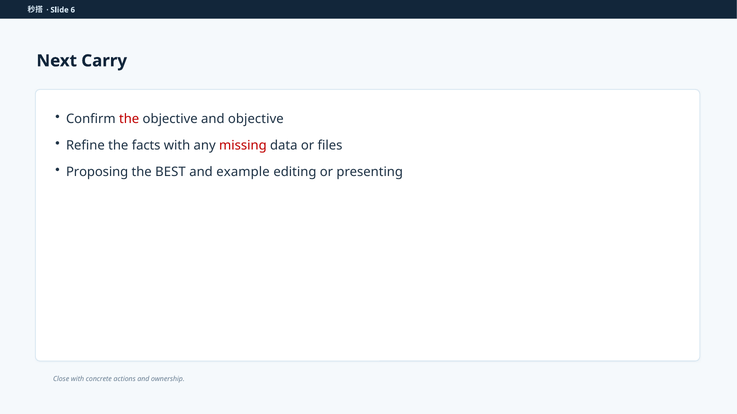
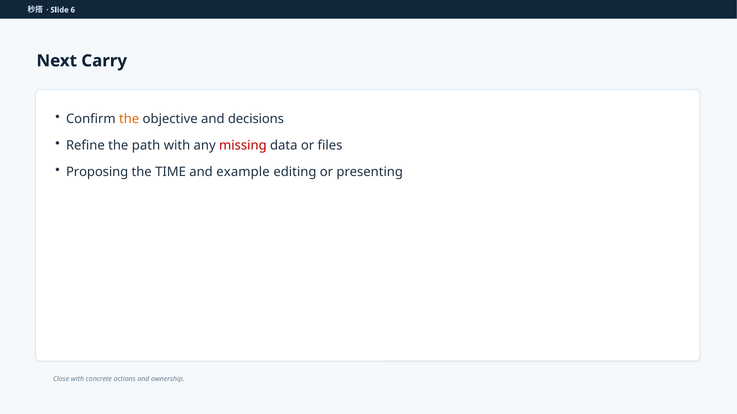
the at (129, 119) colour: red -> orange
and objective: objective -> decisions
facts: facts -> path
BEST: BEST -> TIME
